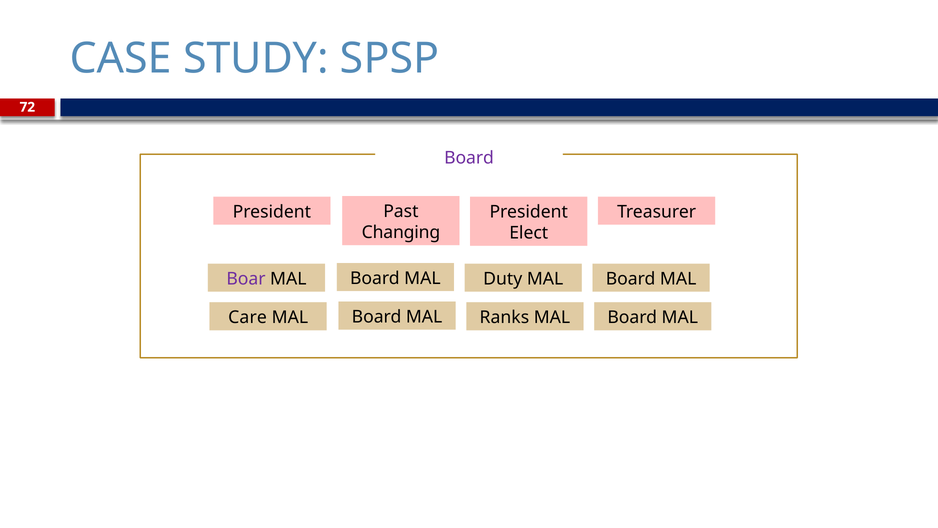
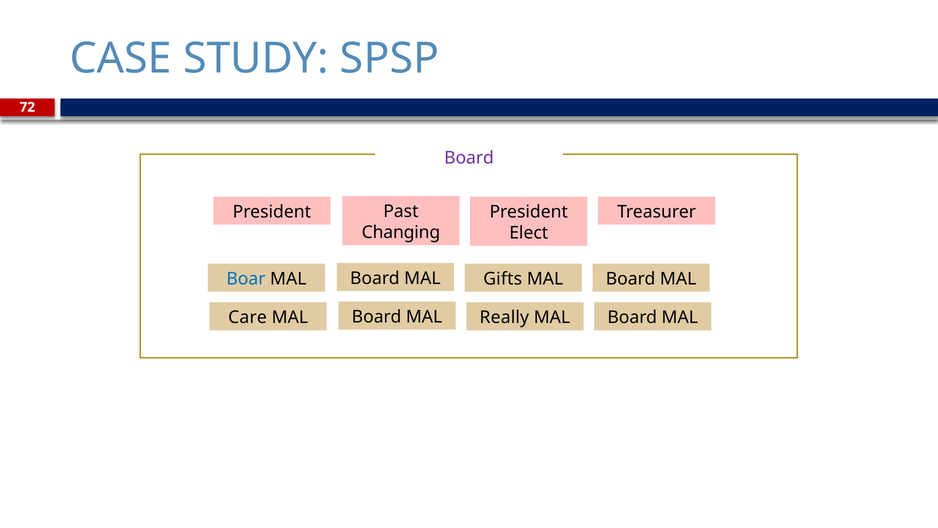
Boar colour: purple -> blue
Duty: Duty -> Gifts
Ranks: Ranks -> Really
